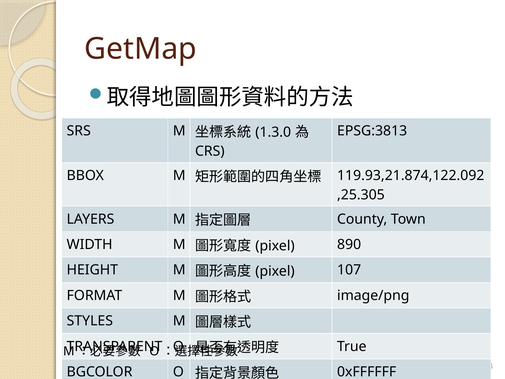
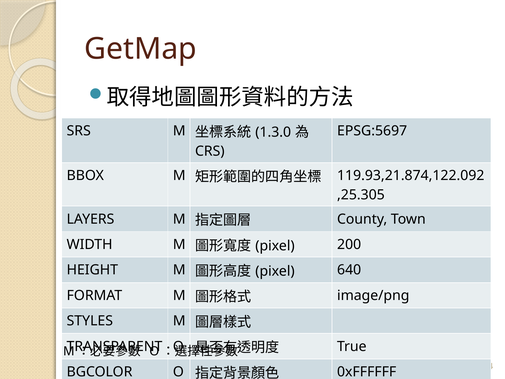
EPSG:3813: EPSG:3813 -> EPSG:5697
890: 890 -> 200
107: 107 -> 640
